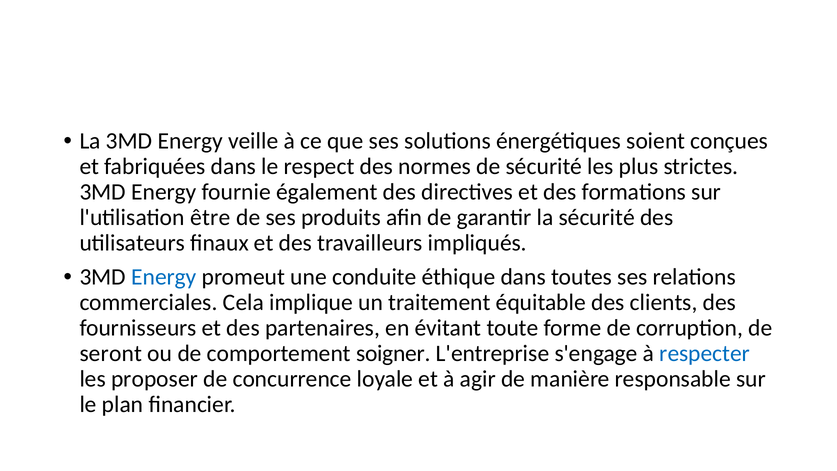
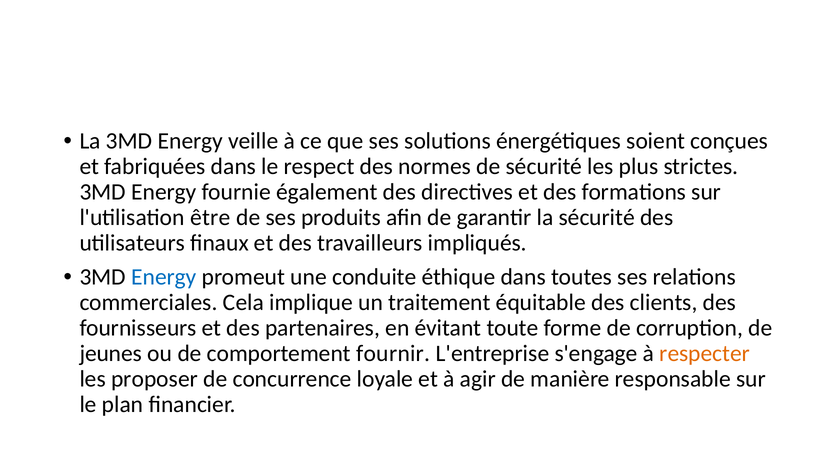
seront: seront -> jeunes
soigner: soigner -> fournir
respecter colour: blue -> orange
